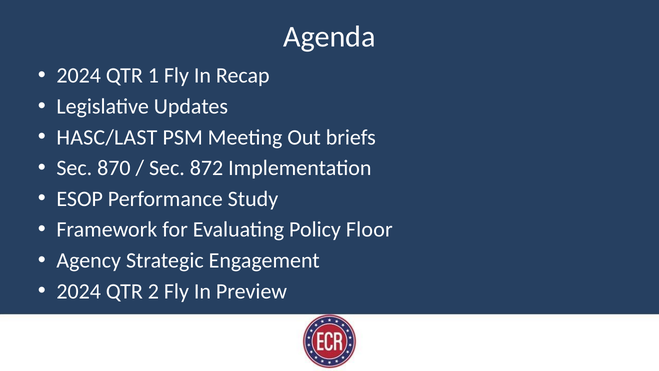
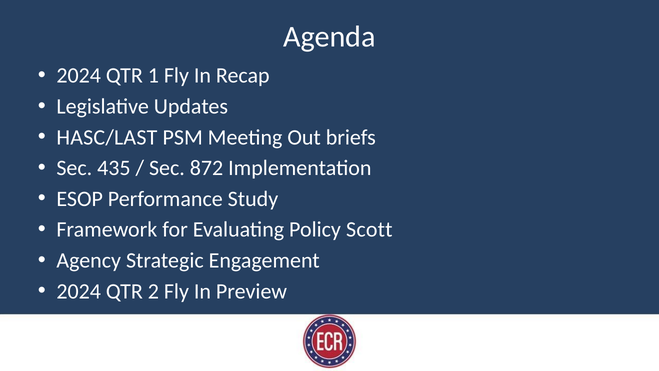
870: 870 -> 435
Floor: Floor -> Scott
